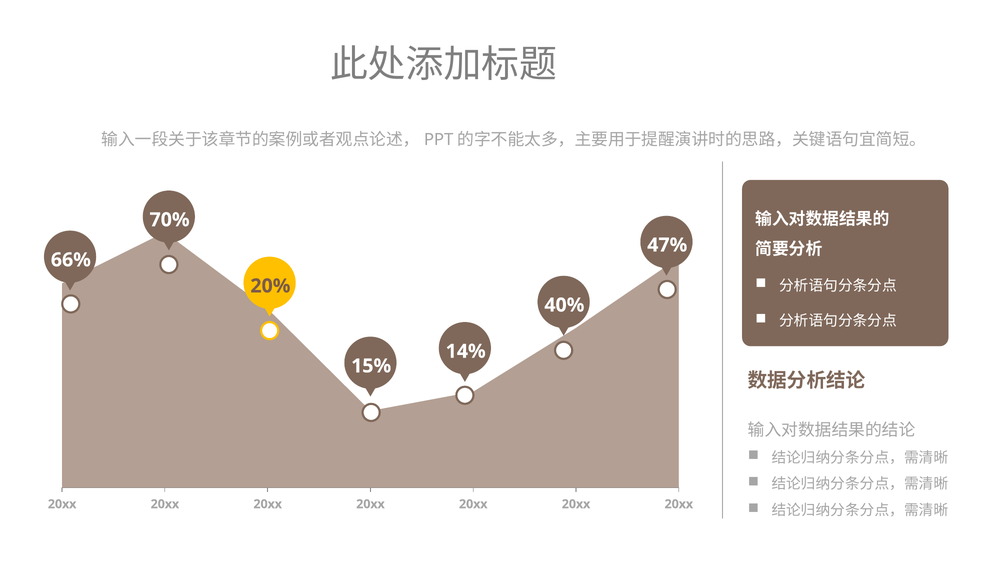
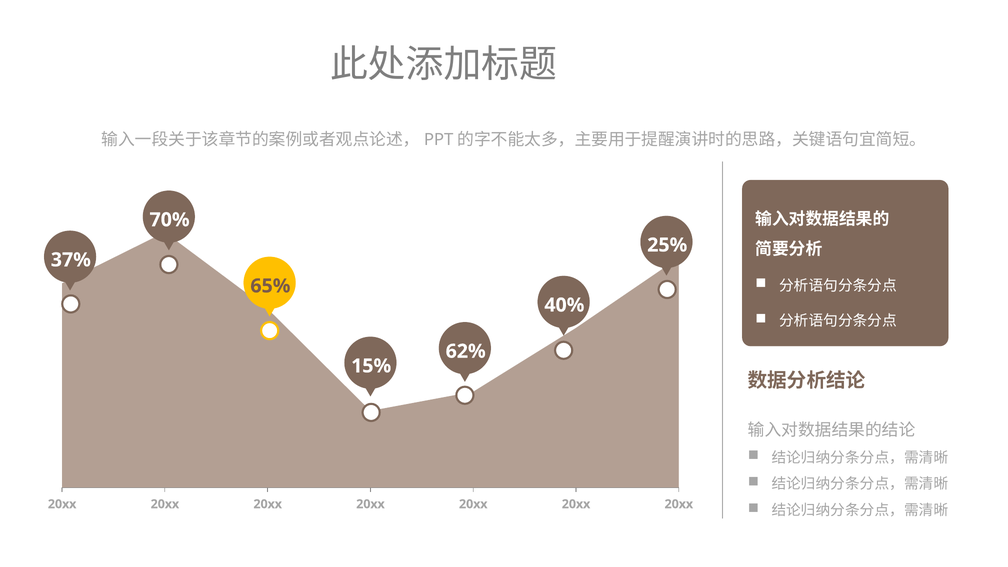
47%: 47% -> 25%
66%: 66% -> 37%
20%: 20% -> 65%
14%: 14% -> 62%
